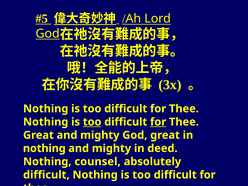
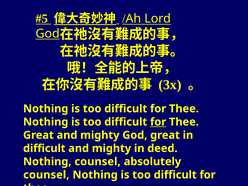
too at (92, 122) underline: present -> none
nothing at (44, 148): nothing -> difficult
difficult at (46, 175): difficult -> counsel
